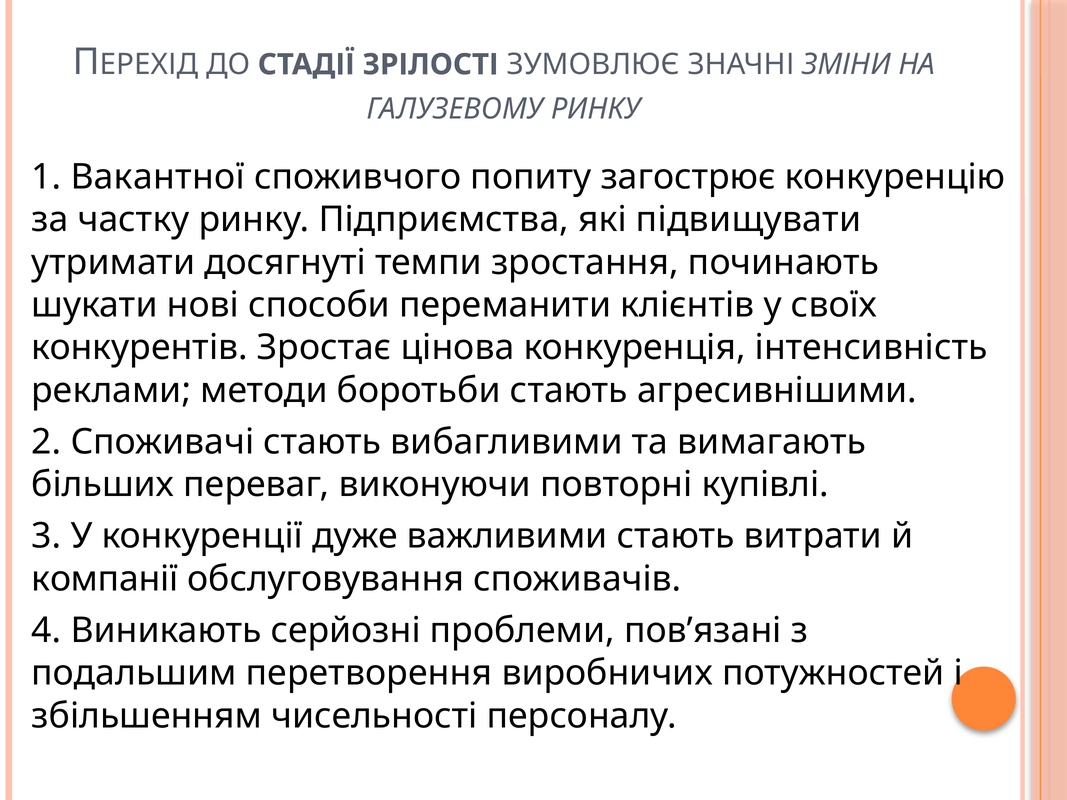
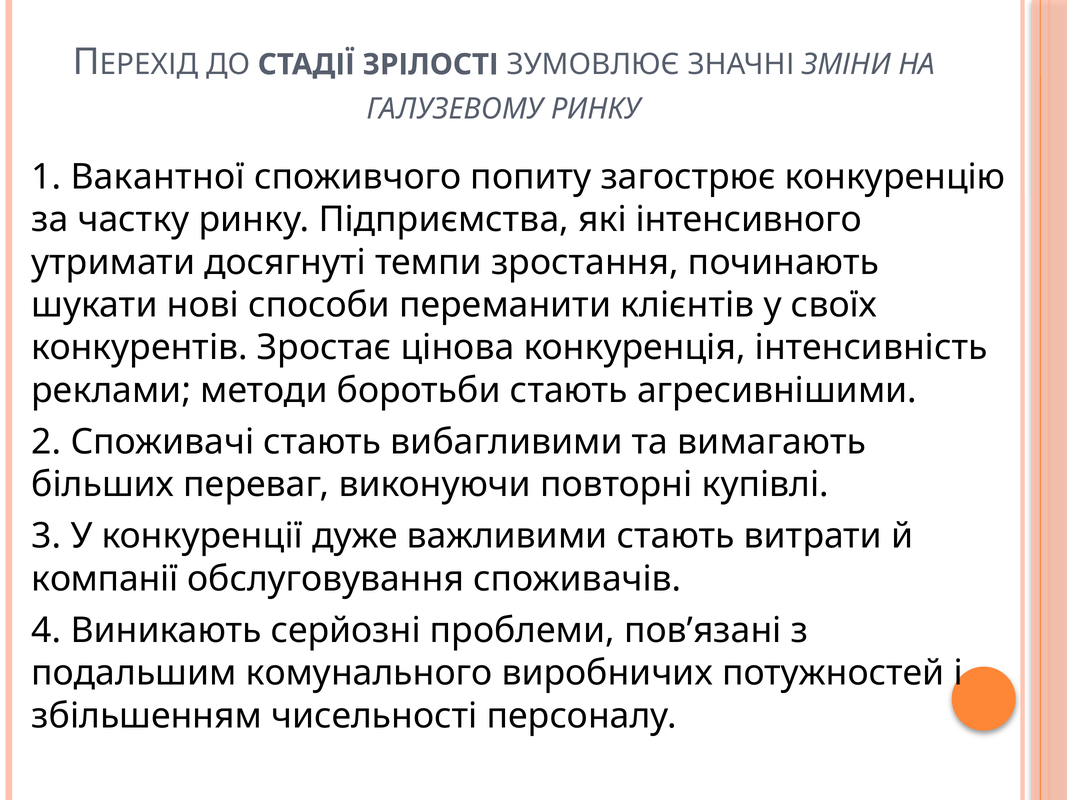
підвищувати: підвищувати -> інтенсивного
перетворення: перетворення -> комунального
